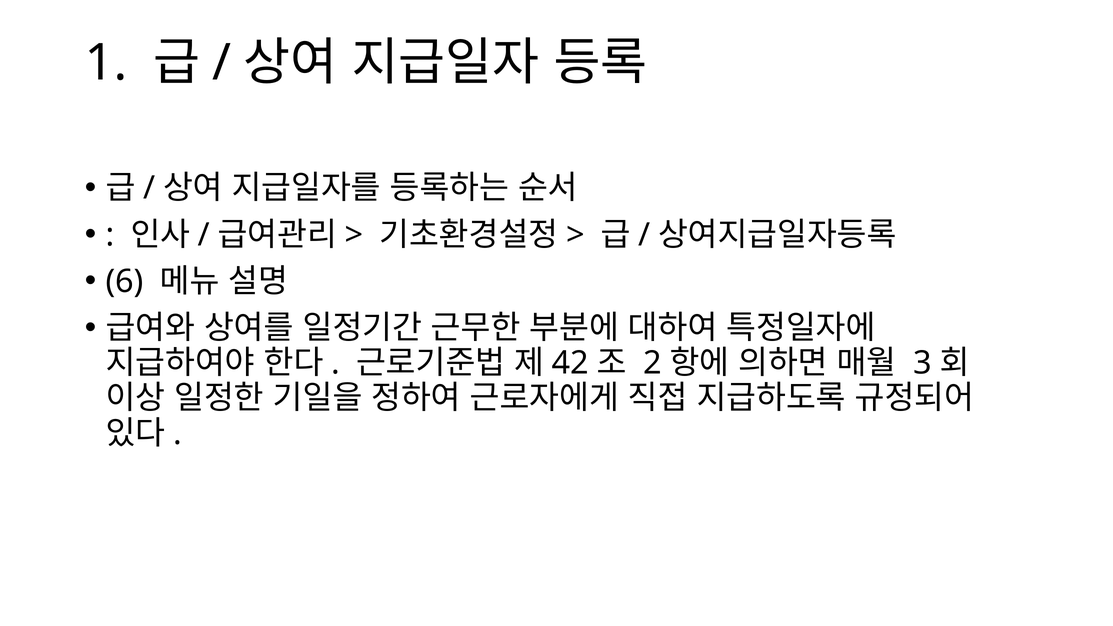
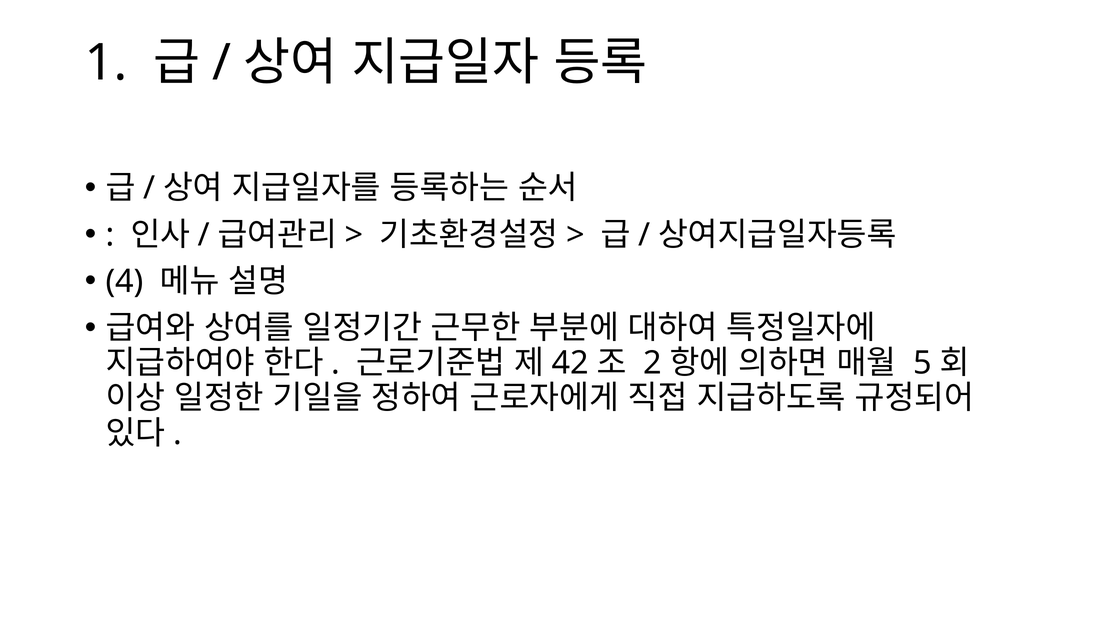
6: 6 -> 4
3: 3 -> 5
